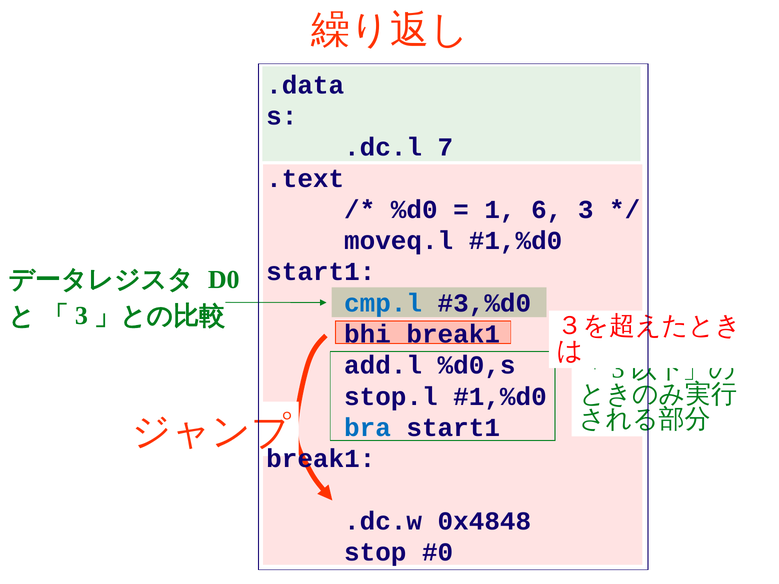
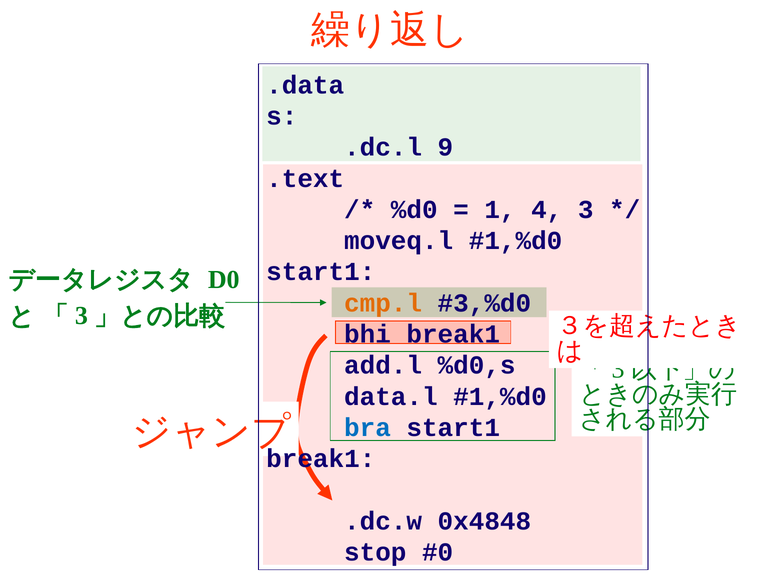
7: 7 -> 9
6: 6 -> 4
cmp.l colour: blue -> orange
stop.l: stop.l -> data.l
